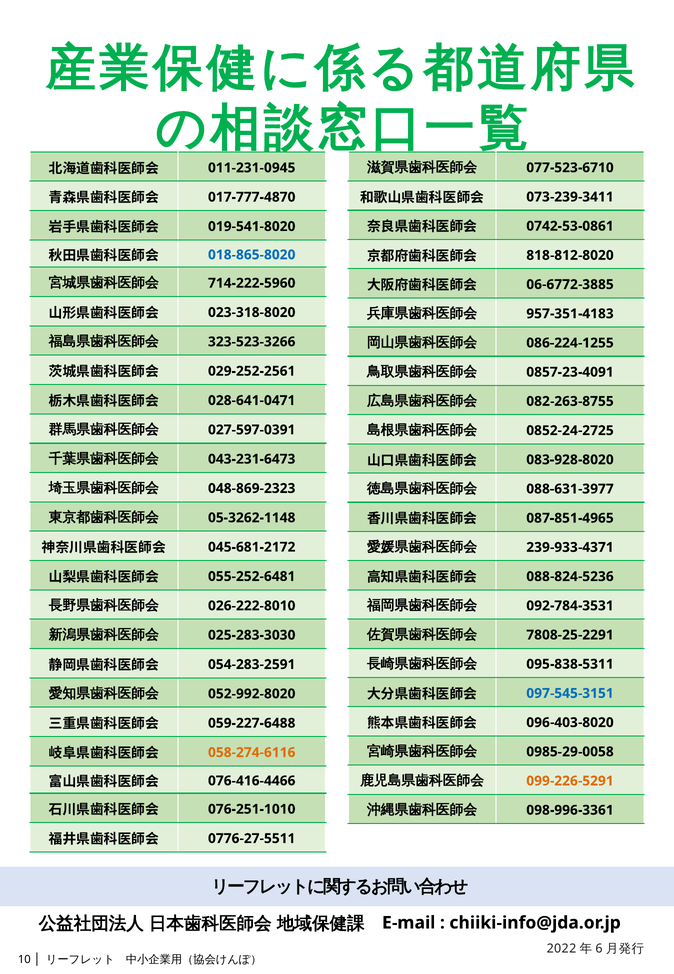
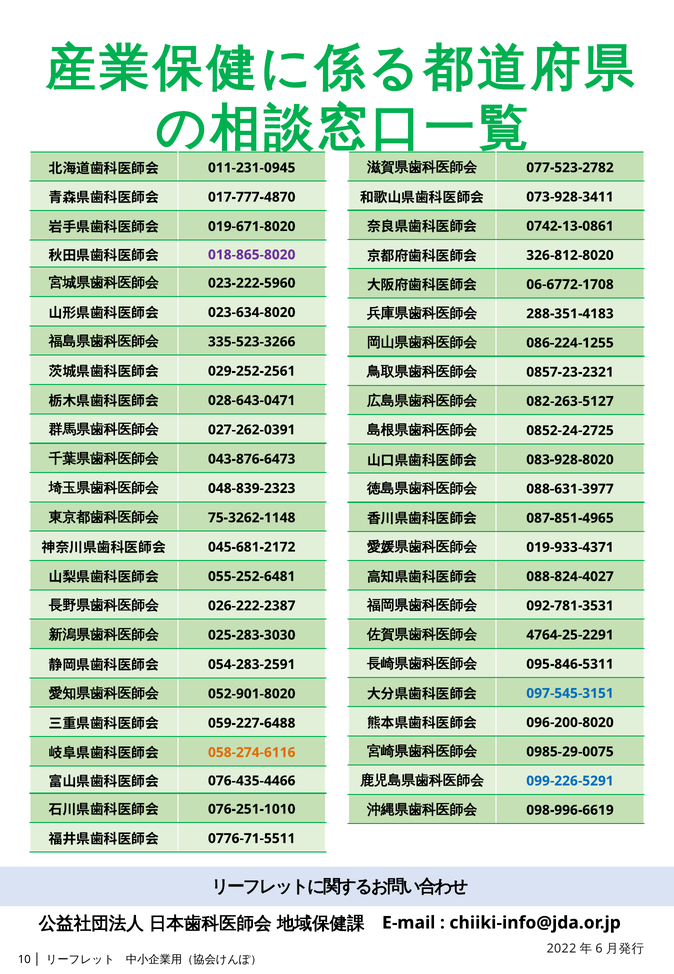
077-523-6710: 077-523-6710 -> 077-523-2782
073-239-3411: 073-239-3411 -> 073-928-3411
0742-53-0861: 0742-53-0861 -> 0742-13-0861
019-541-8020: 019-541-8020 -> 019-671-8020
018-865-8020 colour: blue -> purple
818-812-8020: 818-812-8020 -> 326-812-8020
714-222-5960: 714-222-5960 -> 023-222-5960
06-6772-3885: 06-6772-3885 -> 06-6772-1708
023-318-8020: 023-318-8020 -> 023-634-8020
957-351-4183: 957-351-4183 -> 288-351-4183
323-523-3266: 323-523-3266 -> 335-523-3266
0857-23-4091: 0857-23-4091 -> 0857-23-2321
082-263-8755: 082-263-8755 -> 082-263-5127
028-641-0471: 028-641-0471 -> 028-643-0471
027-597-0391: 027-597-0391 -> 027-262-0391
043-231-6473: 043-231-6473 -> 043-876-6473
048-869-2323: 048-869-2323 -> 048-839-2323
05-3262-1148: 05-3262-1148 -> 75-3262-1148
239-933-4371: 239-933-4371 -> 019-933-4371
088-824-5236: 088-824-5236 -> 088-824-4027
092-784-3531: 092-784-3531 -> 092-781-3531
026-222-8010: 026-222-8010 -> 026-222-2387
7808-25-2291: 7808-25-2291 -> 4764-25-2291
095-838-5311: 095-838-5311 -> 095-846-5311
052-992-8020: 052-992-8020 -> 052-901-8020
096-403-8020: 096-403-8020 -> 096-200-8020
0985-29-0058: 0985-29-0058 -> 0985-29-0075
099-226-5291 colour: orange -> blue
076-416-4466: 076-416-4466 -> 076-435-4466
098-996-3361: 098-996-3361 -> 098-996-6619
0776-27-5511: 0776-27-5511 -> 0776-71-5511
